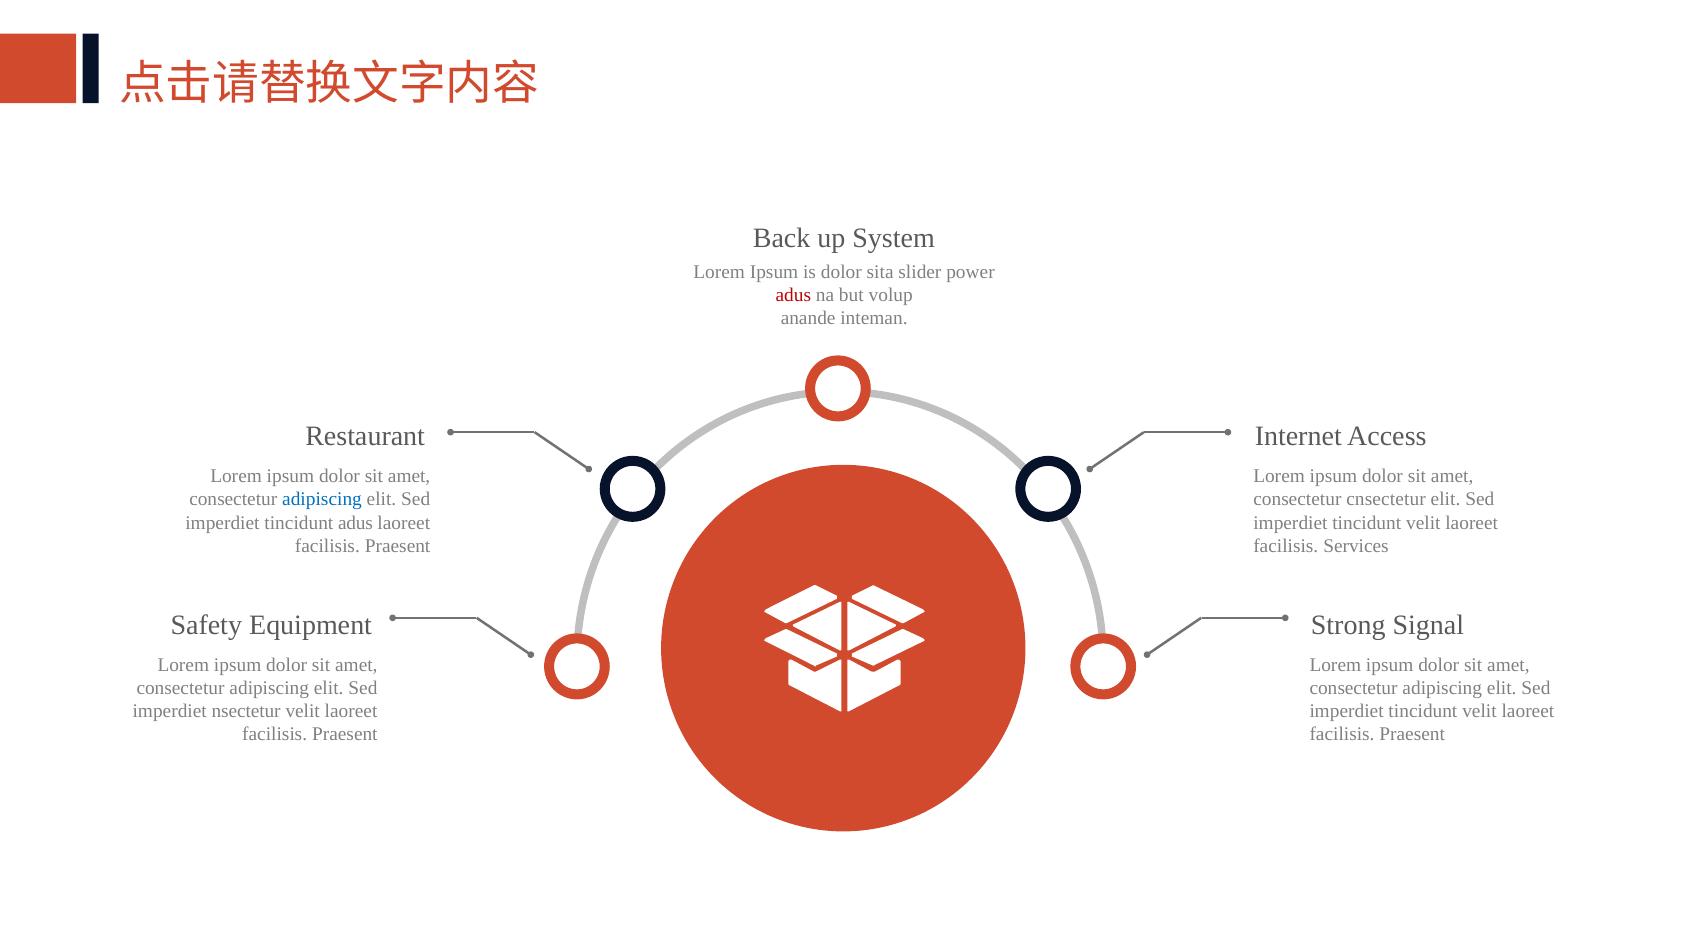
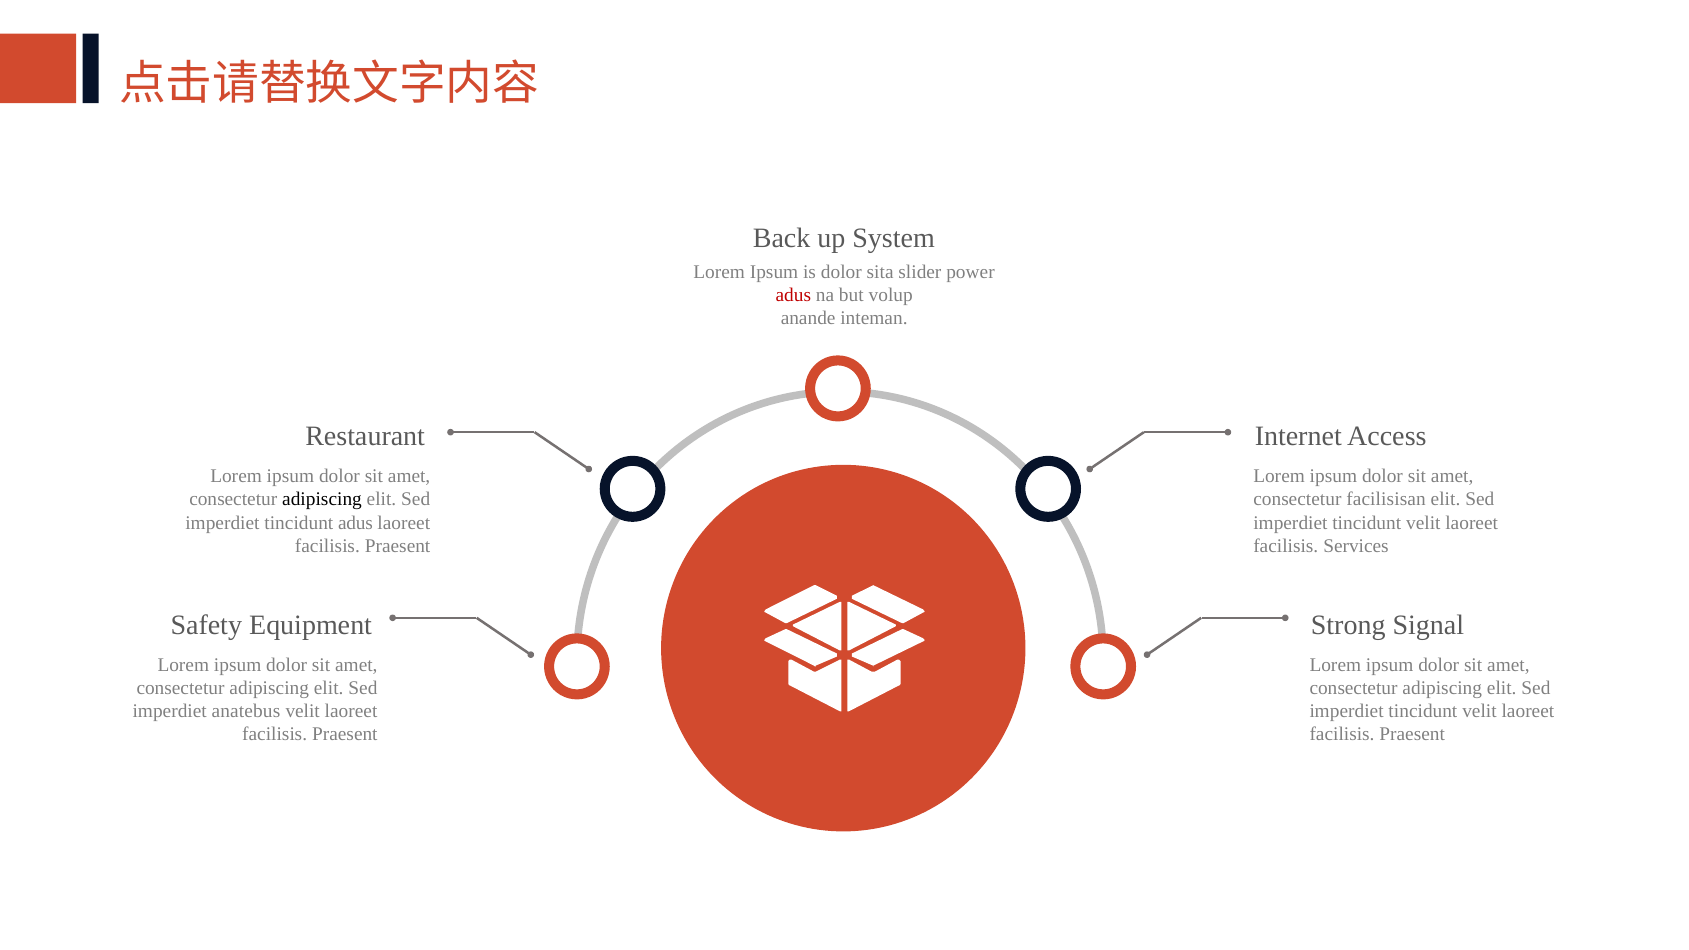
adipiscing at (322, 500) colour: blue -> black
cnsectetur: cnsectetur -> facilisisan
nsectetur: nsectetur -> anatebus
